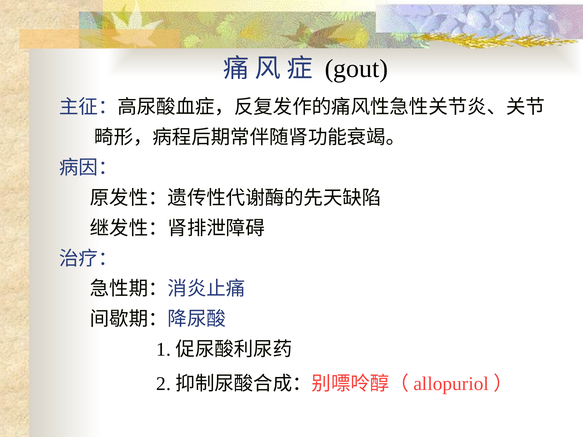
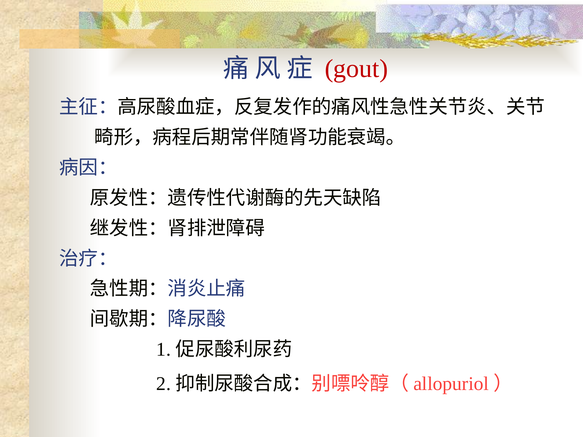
gout colour: black -> red
